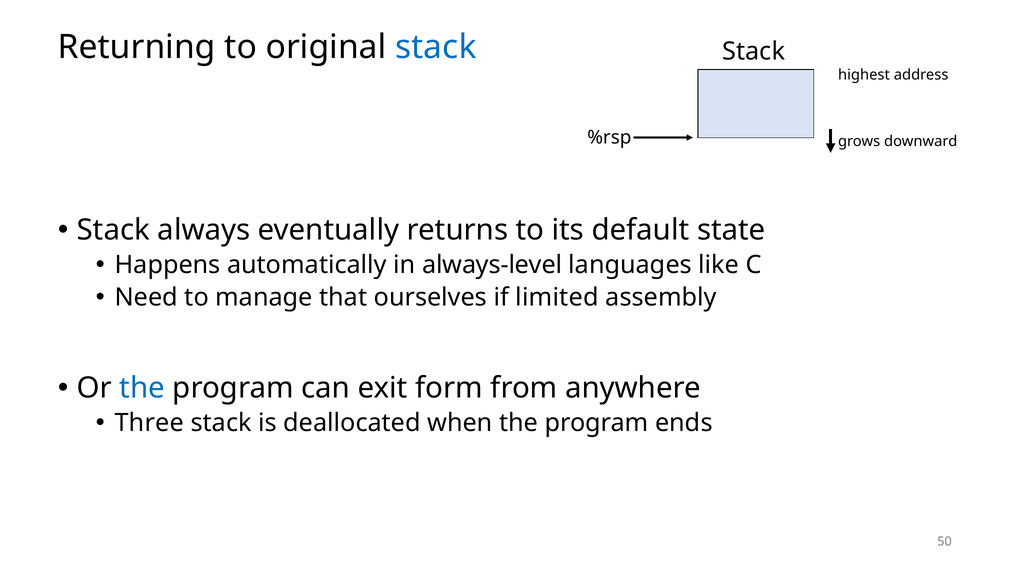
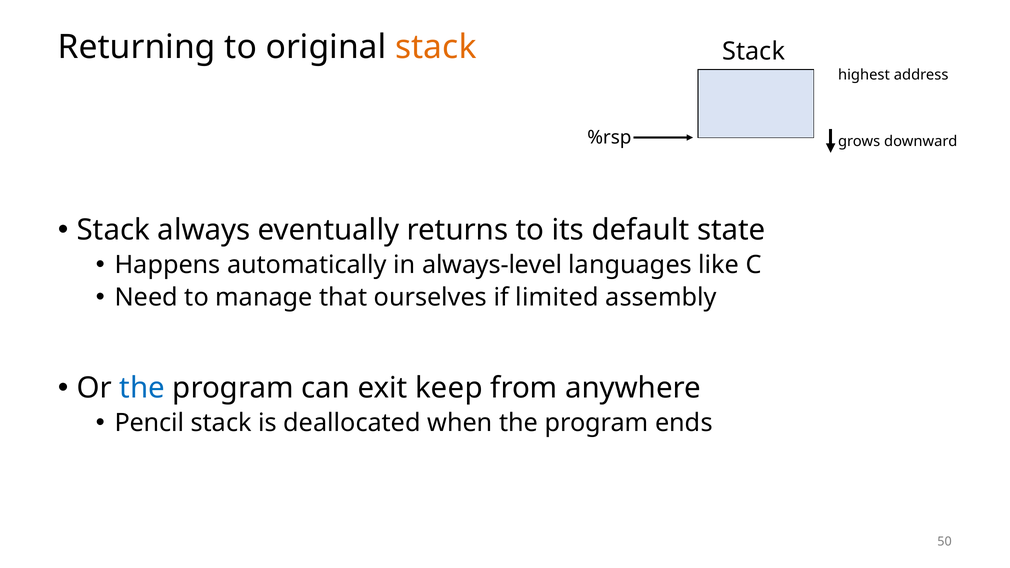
stack at (436, 47) colour: blue -> orange
form: form -> keep
Three: Three -> Pencil
